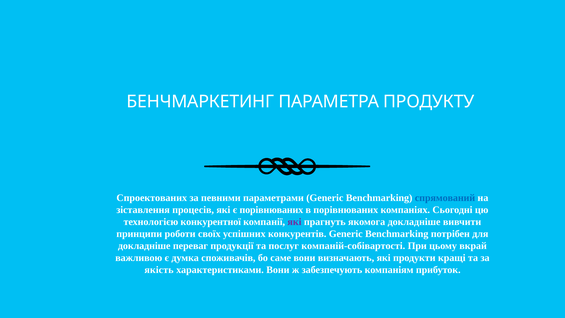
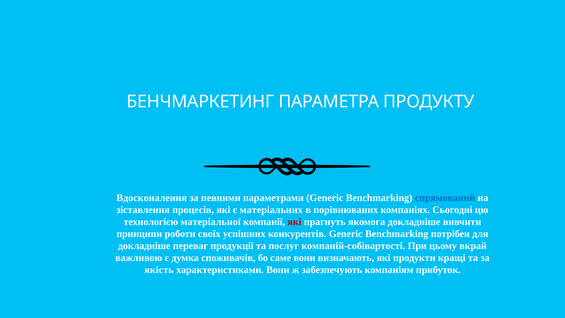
Спроектованих: Спроектованих -> Вдосконалення
є порівнюваних: порівнюваних -> матеріальних
конкурентної: конкурентної -> матеріальної
які at (294, 222) colour: purple -> red
